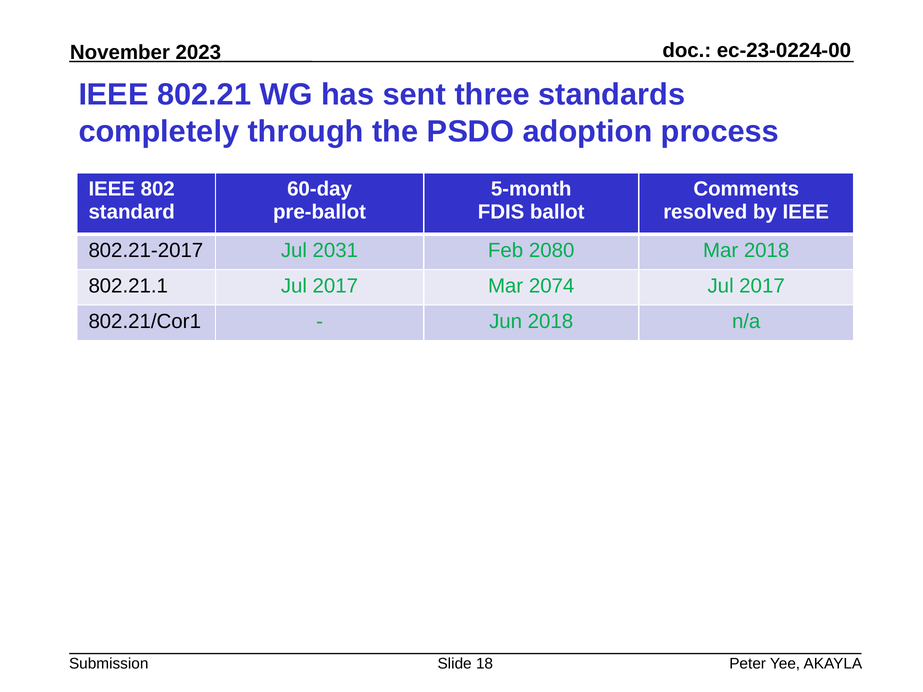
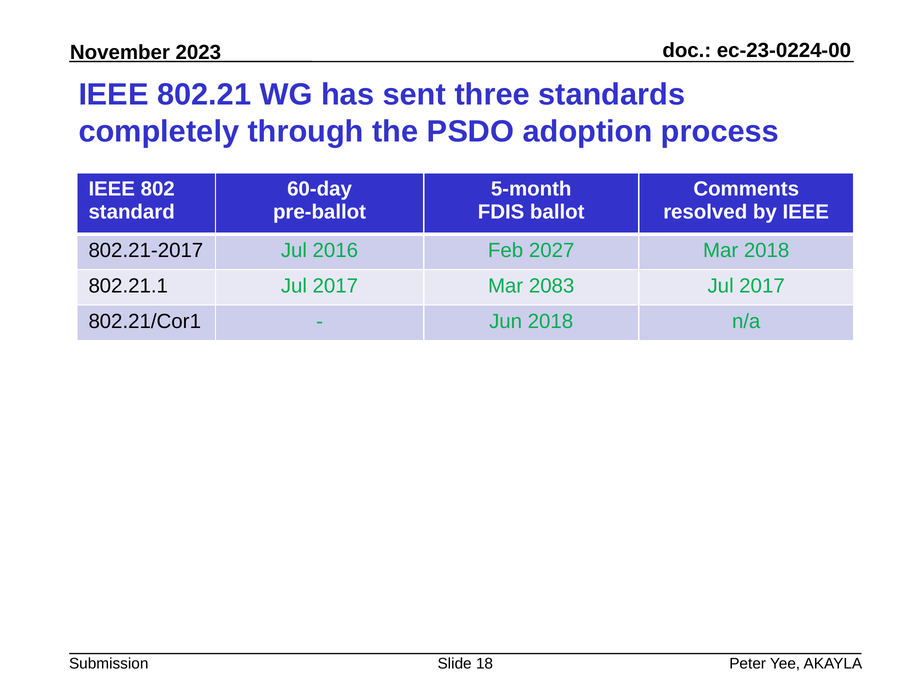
2031: 2031 -> 2016
2080: 2080 -> 2027
2074: 2074 -> 2083
